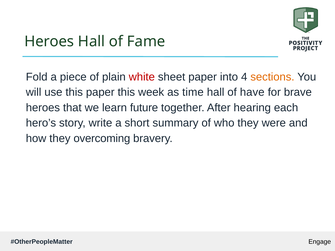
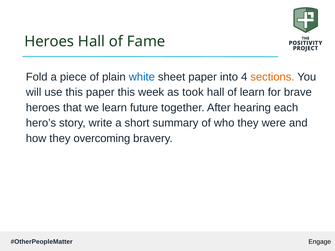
white colour: red -> blue
time: time -> took
of have: have -> learn
